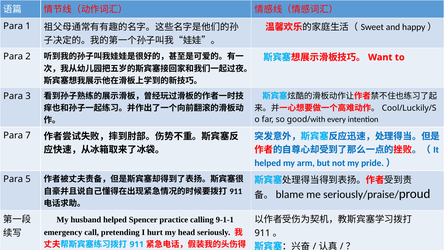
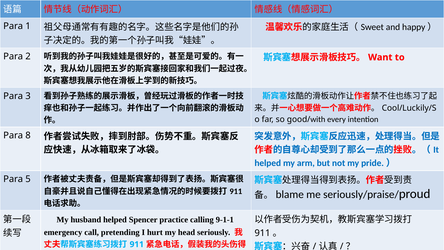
7: 7 -> 8
